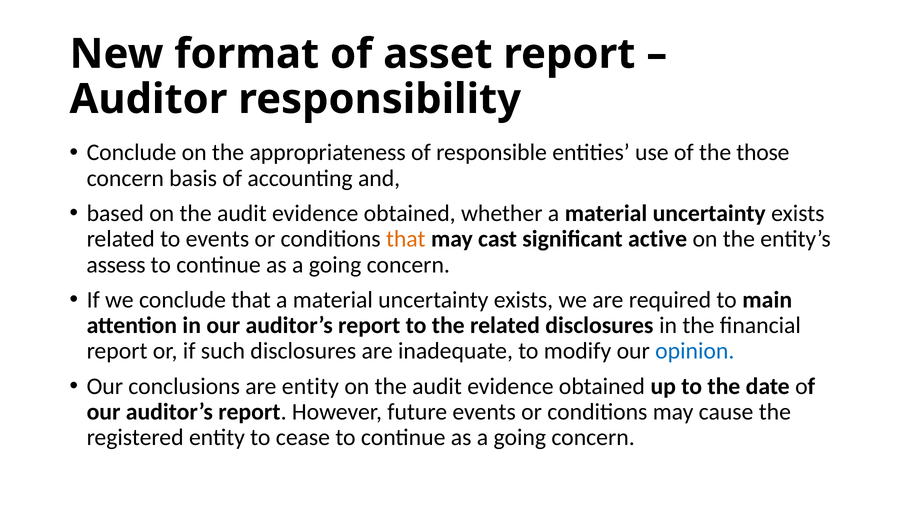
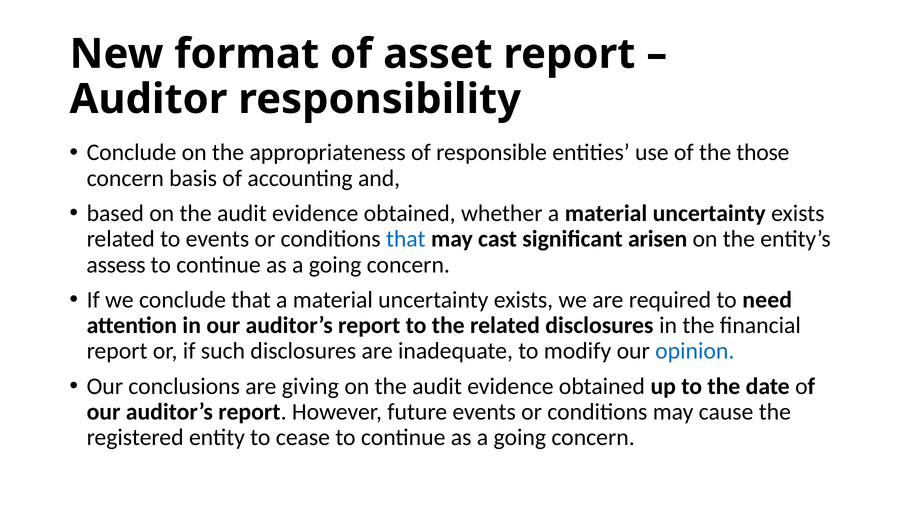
that at (406, 239) colour: orange -> blue
active: active -> arisen
main: main -> need
are entity: entity -> giving
